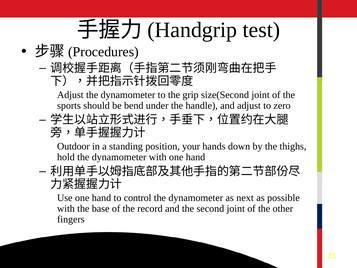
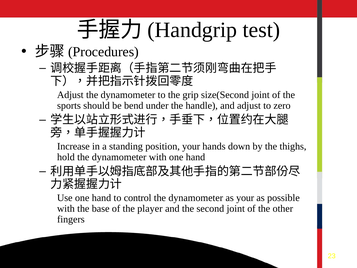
Outdoor: Outdoor -> Increase
as next: next -> your
record: record -> player
